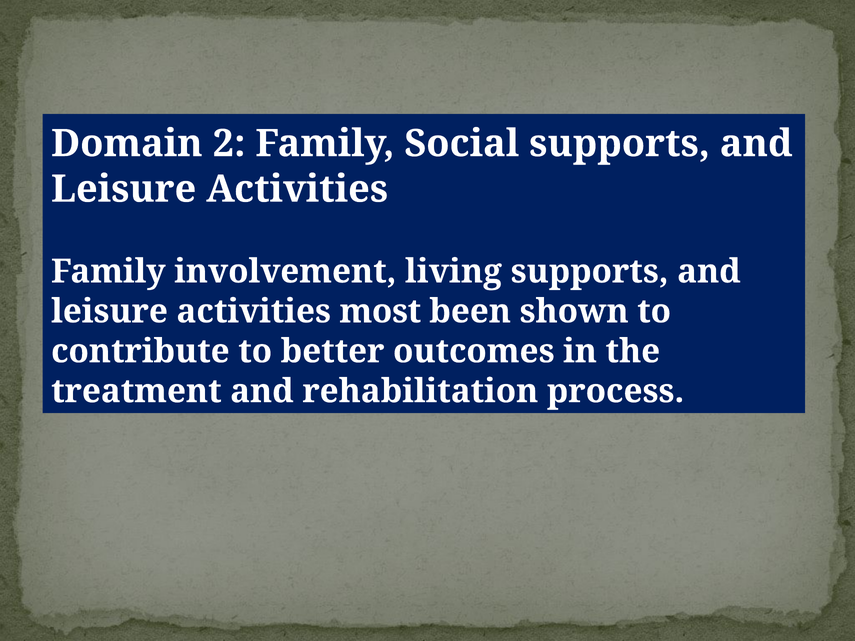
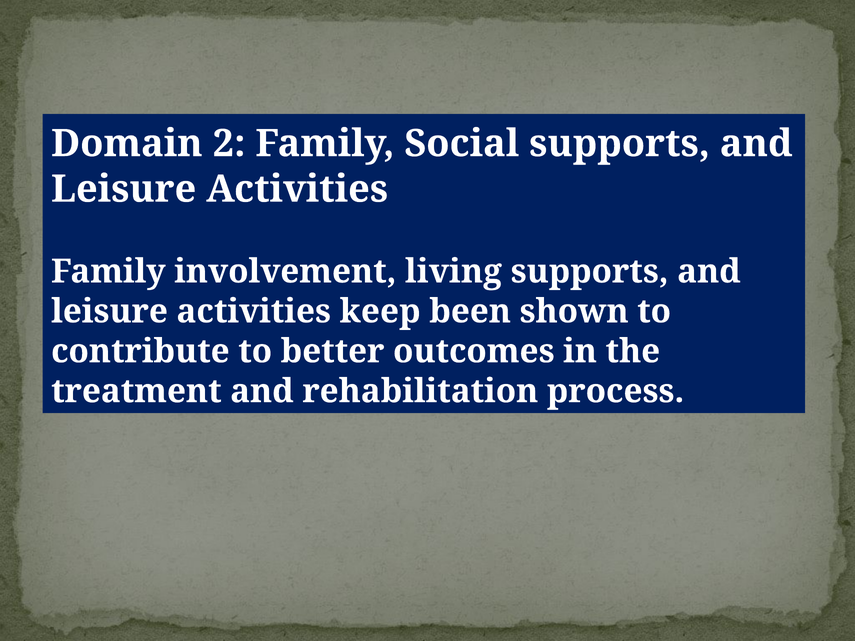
most: most -> keep
